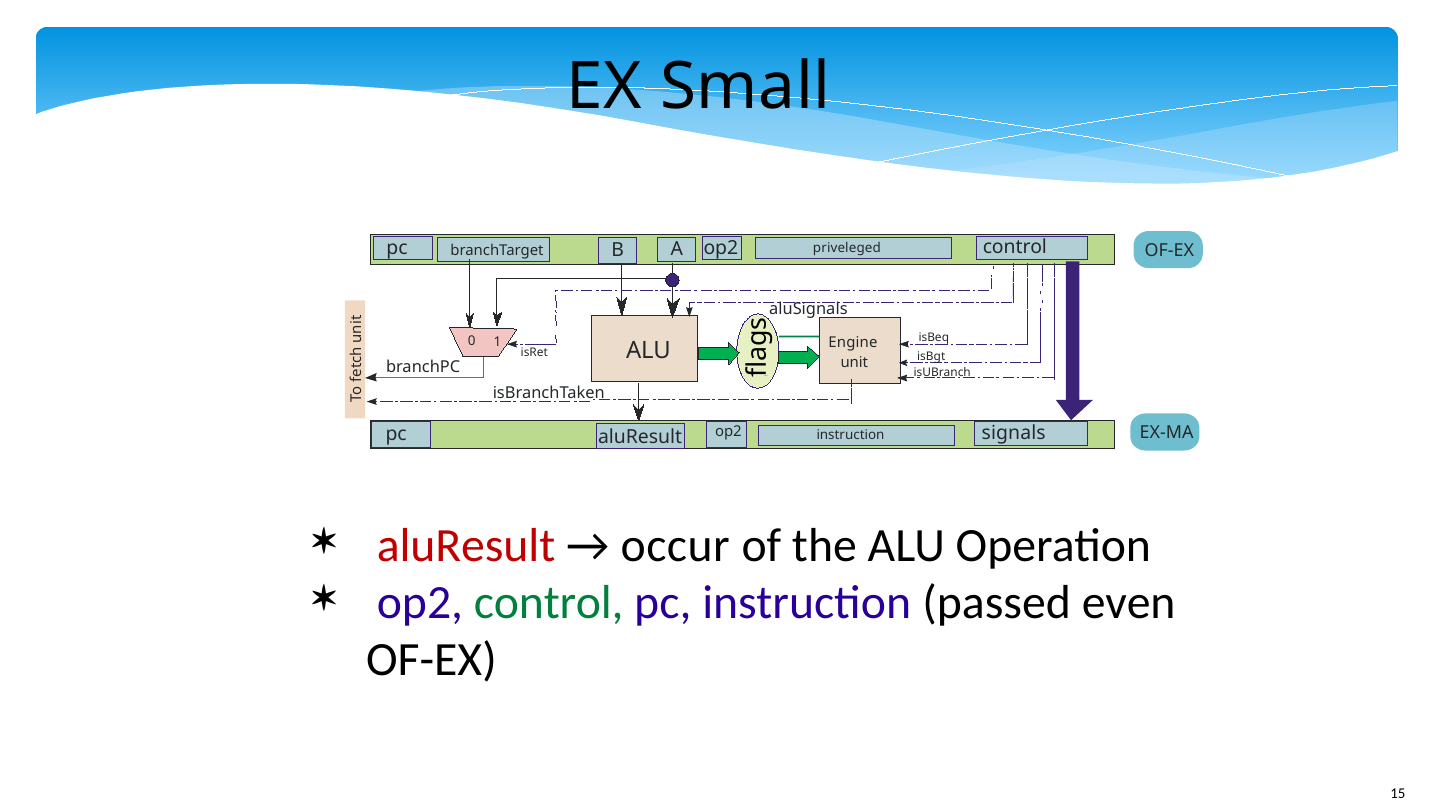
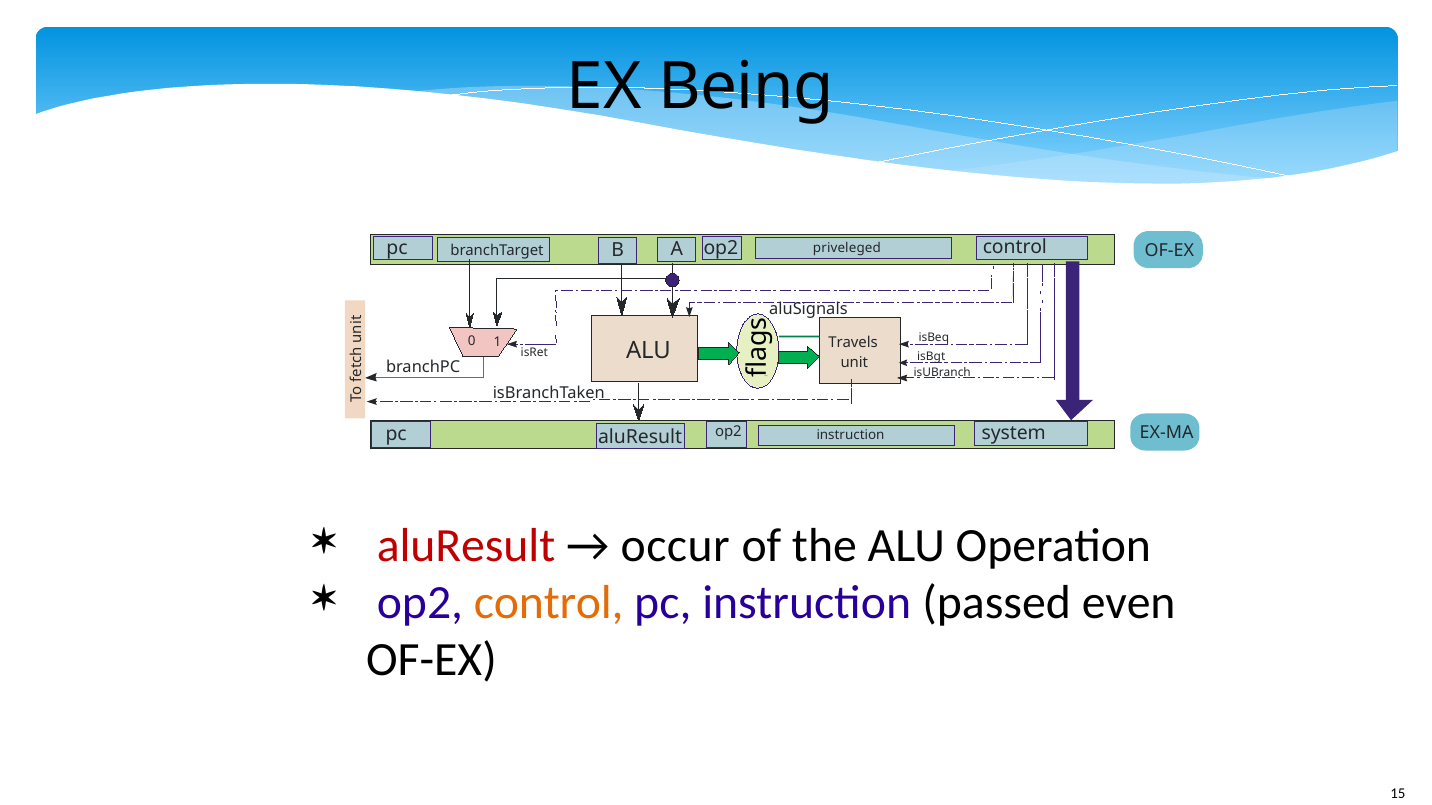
Small: Small -> Being
Engine: Engine -> Travels
signals: signals -> system
control at (549, 603) colour: green -> orange
